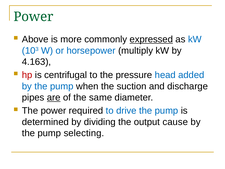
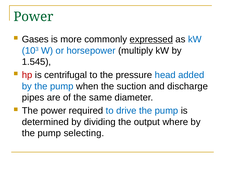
Above: Above -> Gases
4.163: 4.163 -> 1.545
are underline: present -> none
cause: cause -> where
